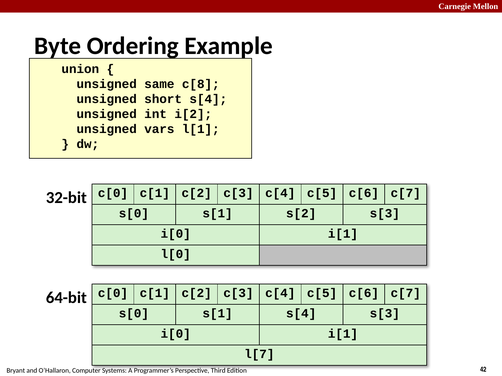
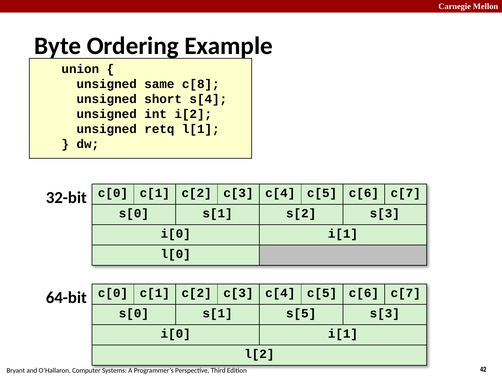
vars: vars -> retq
s[1 s[4: s[4 -> s[5
l[7: l[7 -> l[2
